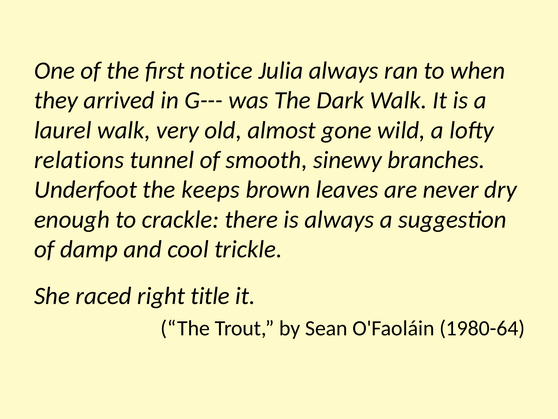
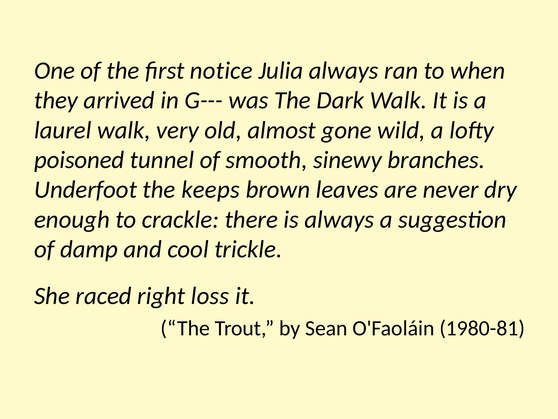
relations: relations -> poisoned
title: title -> loss
1980-64: 1980-64 -> 1980-81
